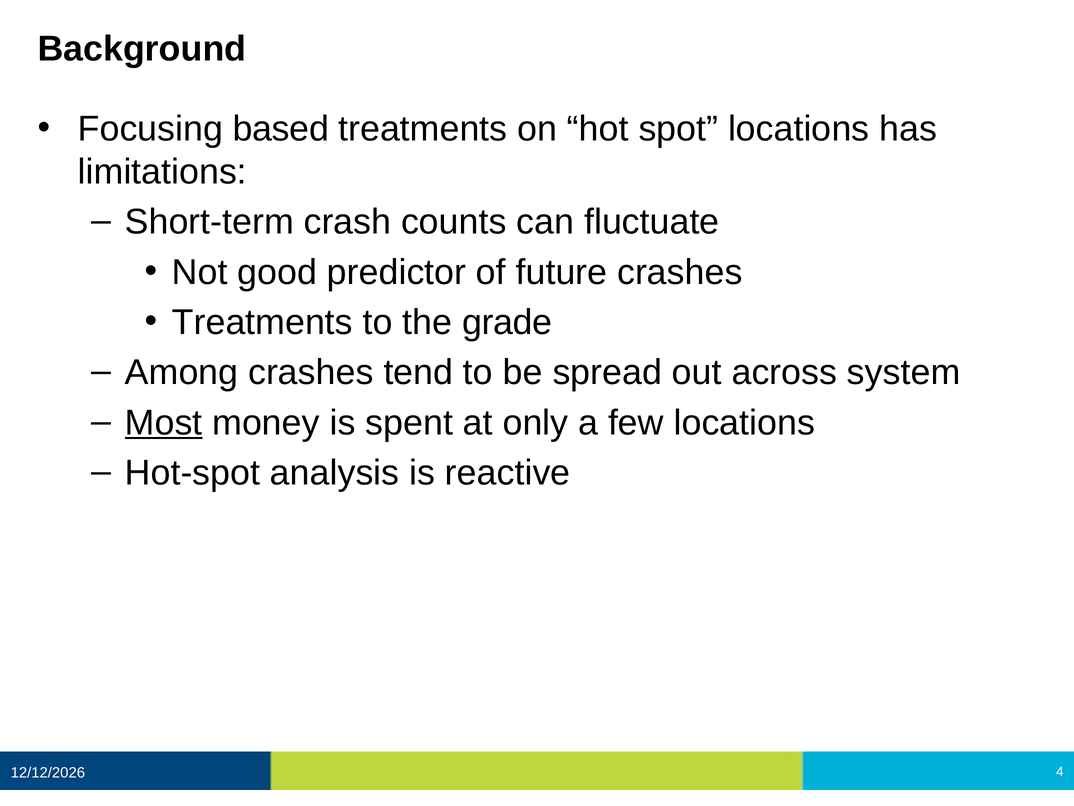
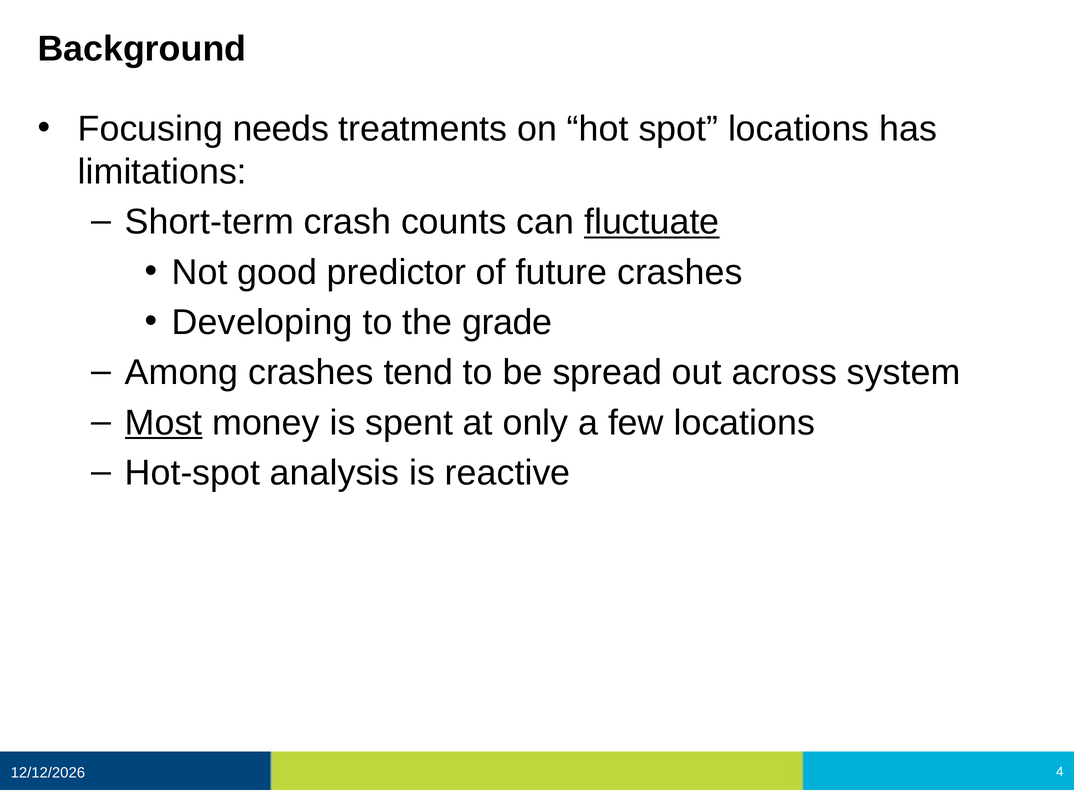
based: based -> needs
fluctuate underline: none -> present
Treatments at (262, 322): Treatments -> Developing
